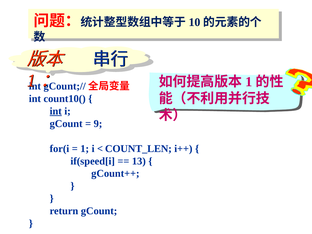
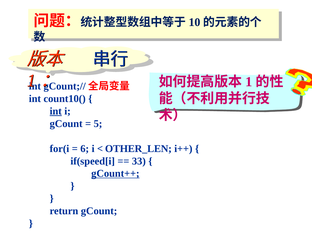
9: 9 -> 5
1 at (85, 149): 1 -> 6
COUNT_LEN: COUNT_LEN -> OTHER_LEN
13: 13 -> 33
gCount++ underline: none -> present
